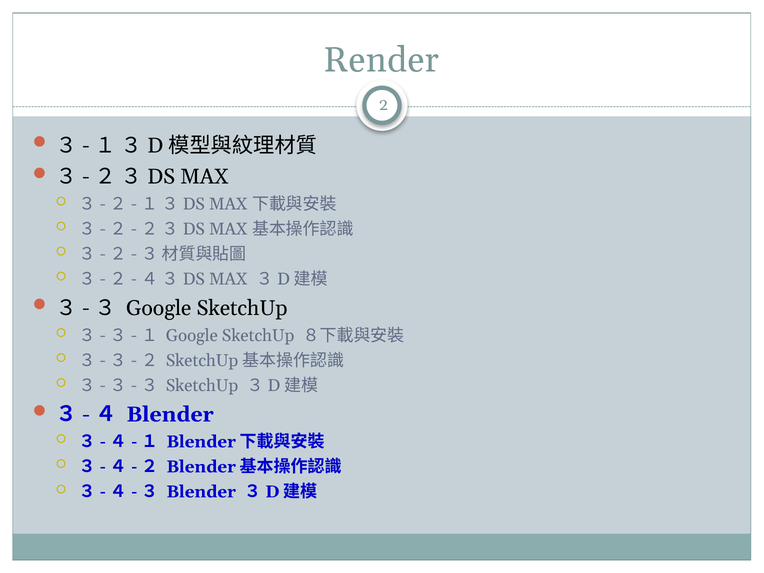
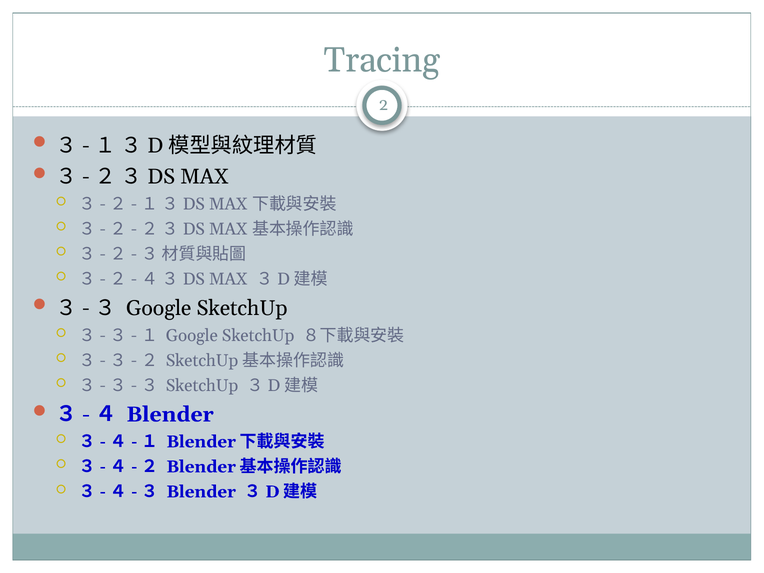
Render: Render -> Tracing
